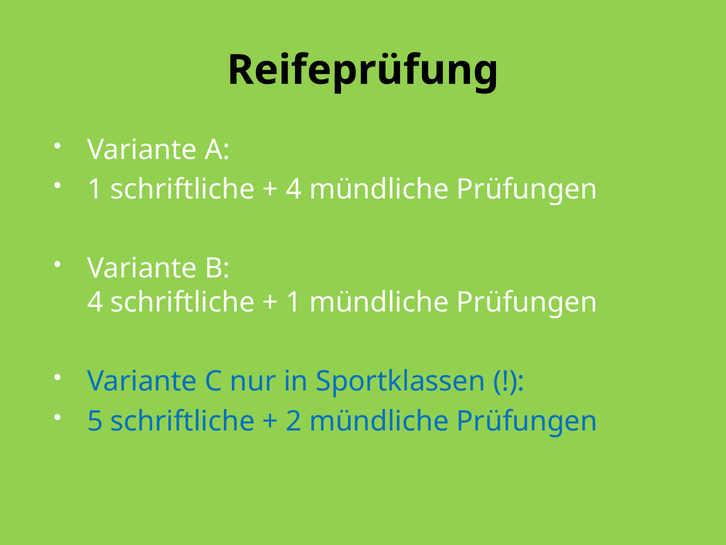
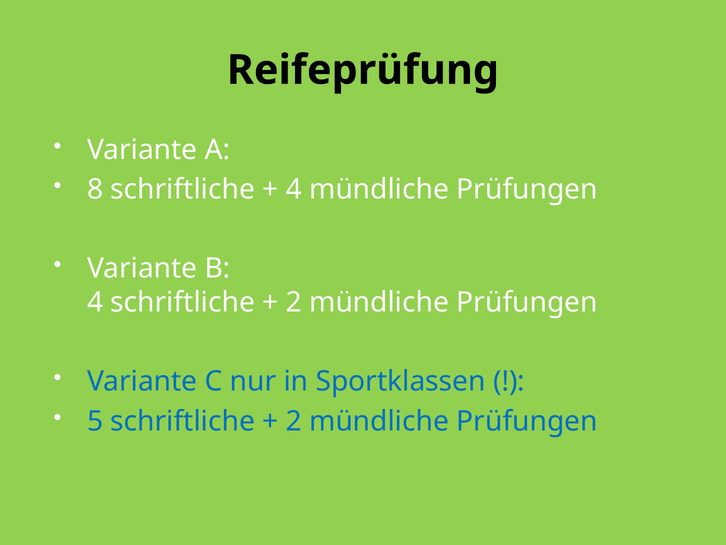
1 at (95, 189): 1 -> 8
1 at (294, 302): 1 -> 2
